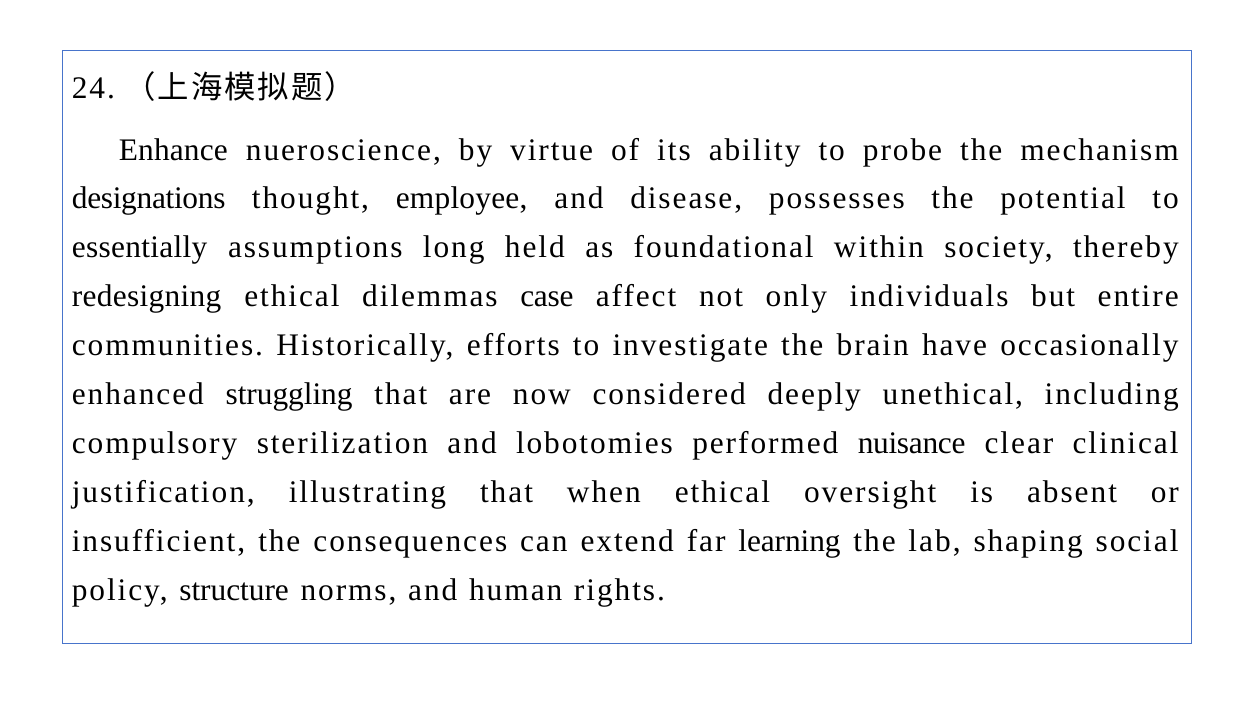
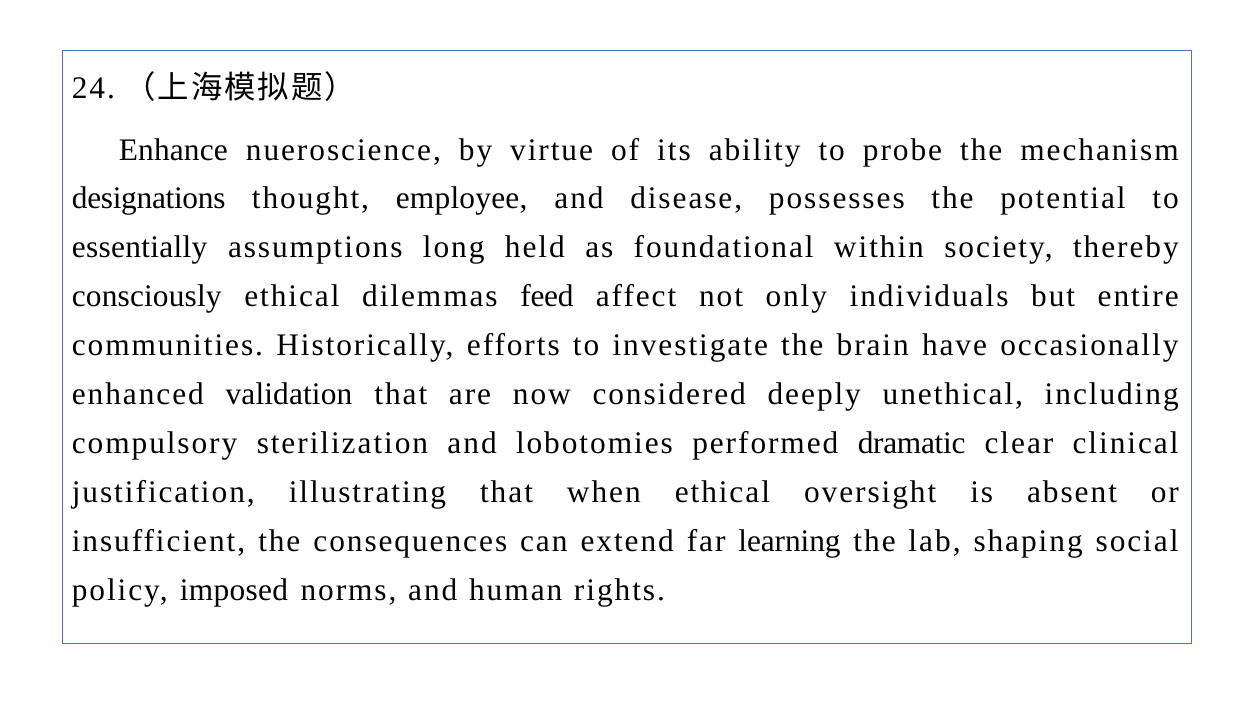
redesigning: redesigning -> consciously
case: case -> feed
struggling: struggling -> validation
nuisance: nuisance -> dramatic
structure: structure -> imposed
